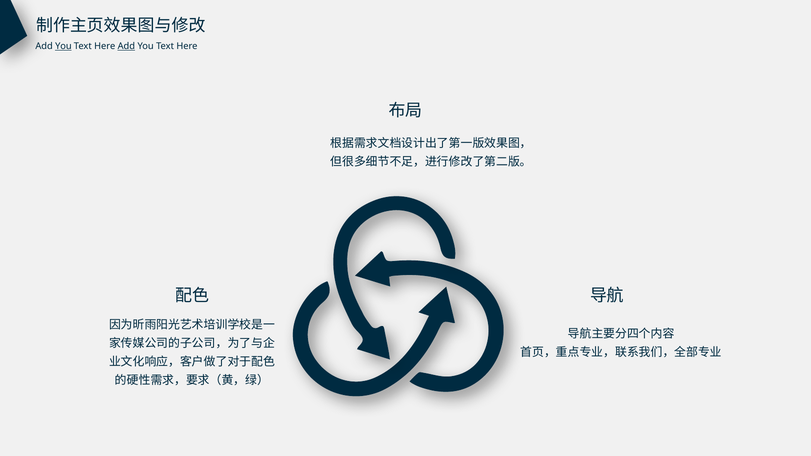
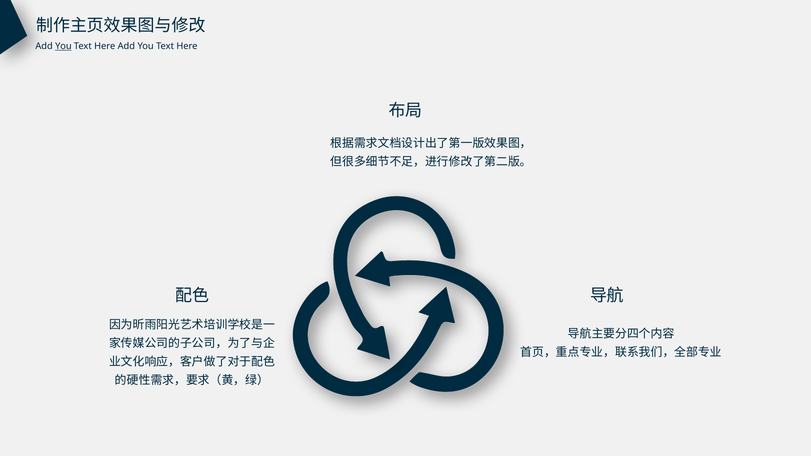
Add at (126, 46) underline: present -> none
